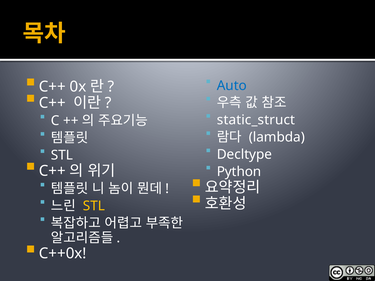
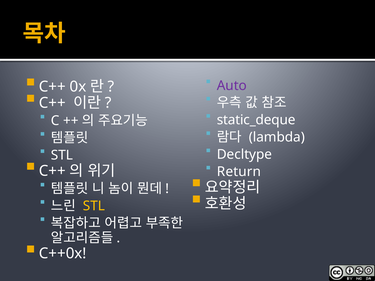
Auto colour: blue -> purple
static_struct: static_struct -> static_deque
Python: Python -> Return
